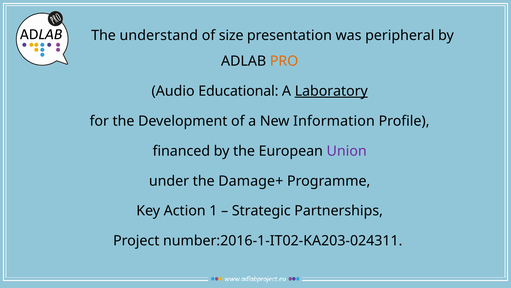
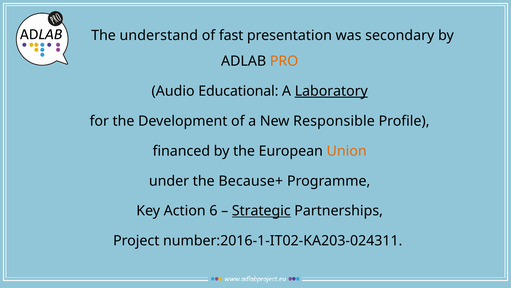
size: size -> fast
peripheral: peripheral -> secondary
Information: Information -> Responsible
Union colour: purple -> orange
Damage+: Damage+ -> Because+
1: 1 -> 6
Strategic underline: none -> present
